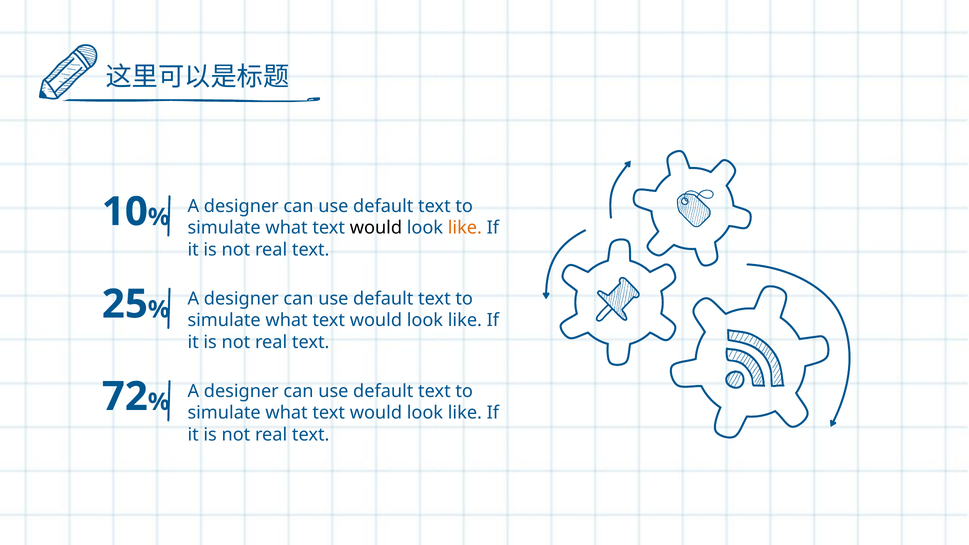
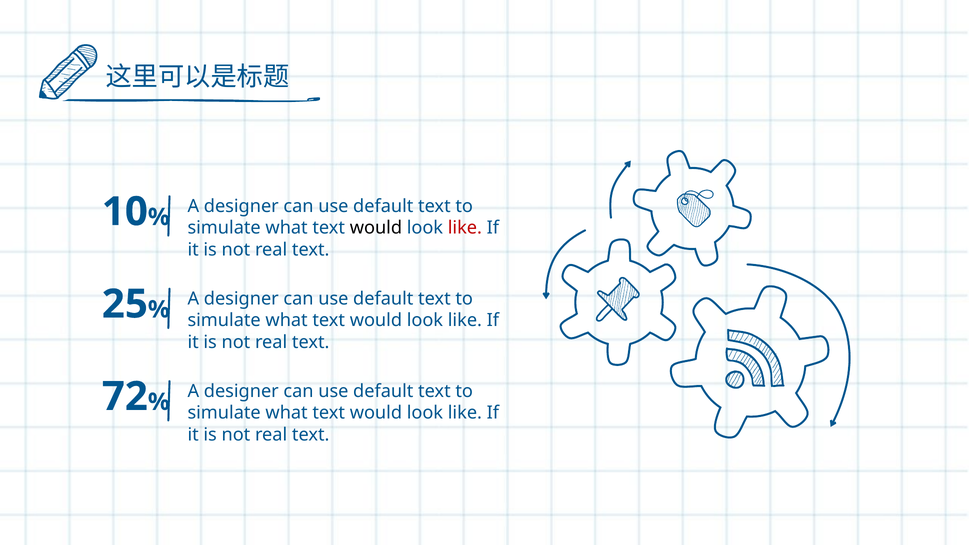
like at (465, 228) colour: orange -> red
